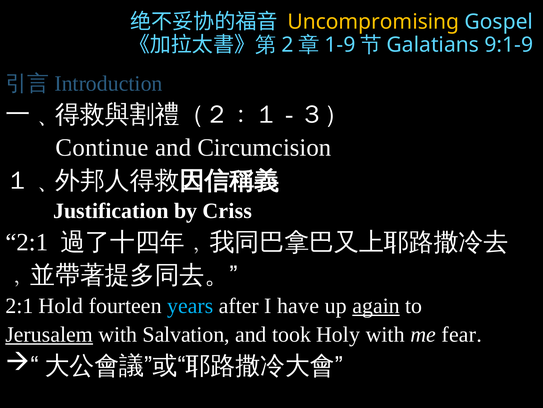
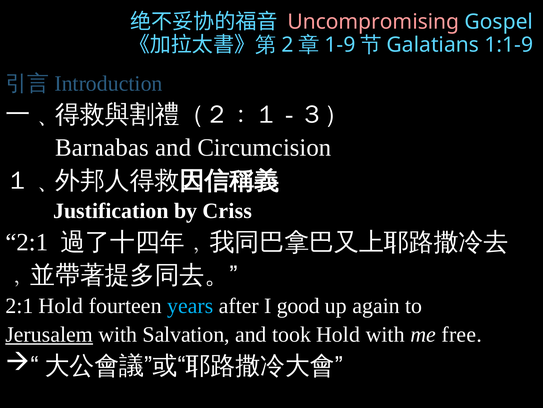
Uncompromising colour: yellow -> pink
9:1-9: 9:1-9 -> 1:1-9
Continue: Continue -> Barnabas
have: have -> good
again underline: present -> none
took Holy: Holy -> Hold
fear: fear -> free
